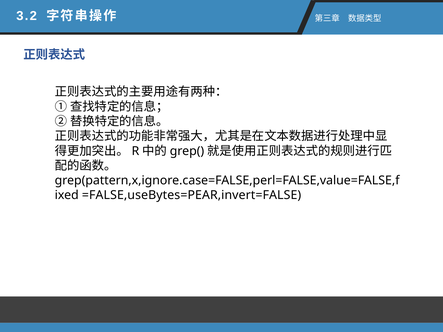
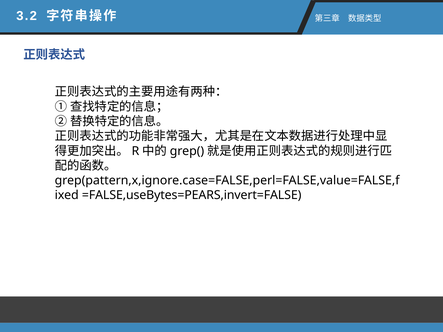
=FALSE,useBytes=PEAR,invert=FALSE: =FALSE,useBytes=PEAR,invert=FALSE -> =FALSE,useBytes=PEARS,invert=FALSE
